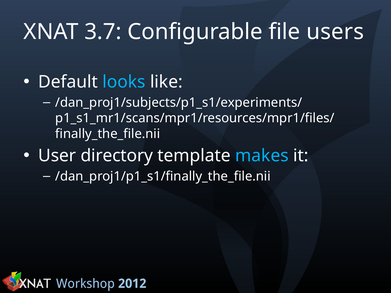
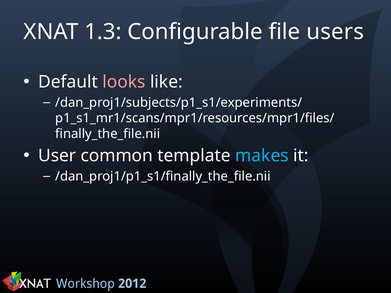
3.7: 3.7 -> 1.3
looks colour: light blue -> pink
directory: directory -> common
